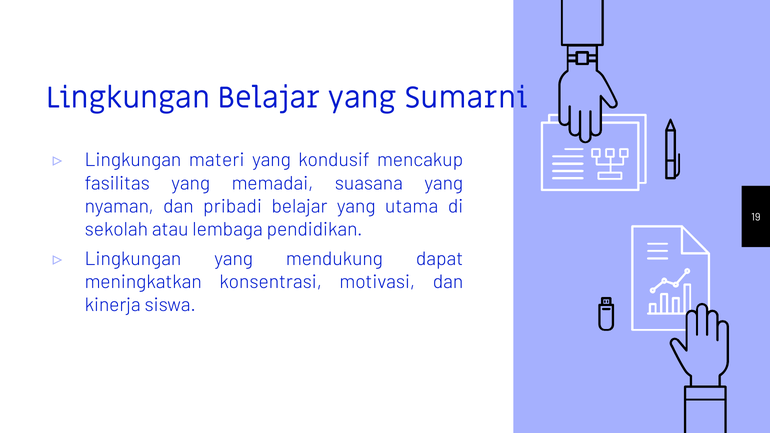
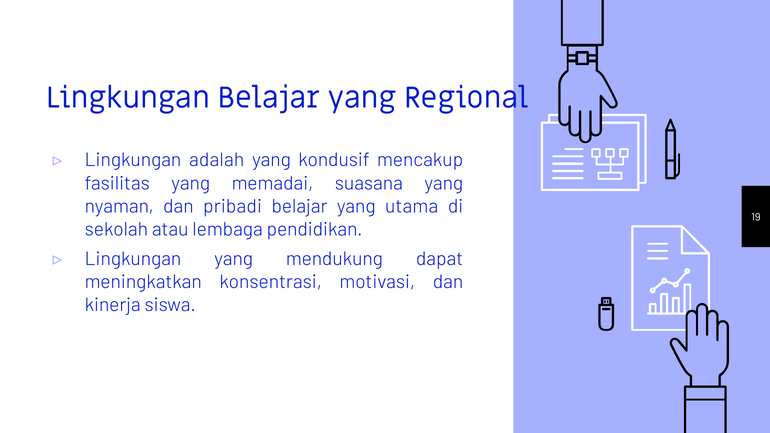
Sumarni: Sumarni -> Regional
materi: materi -> adalah
